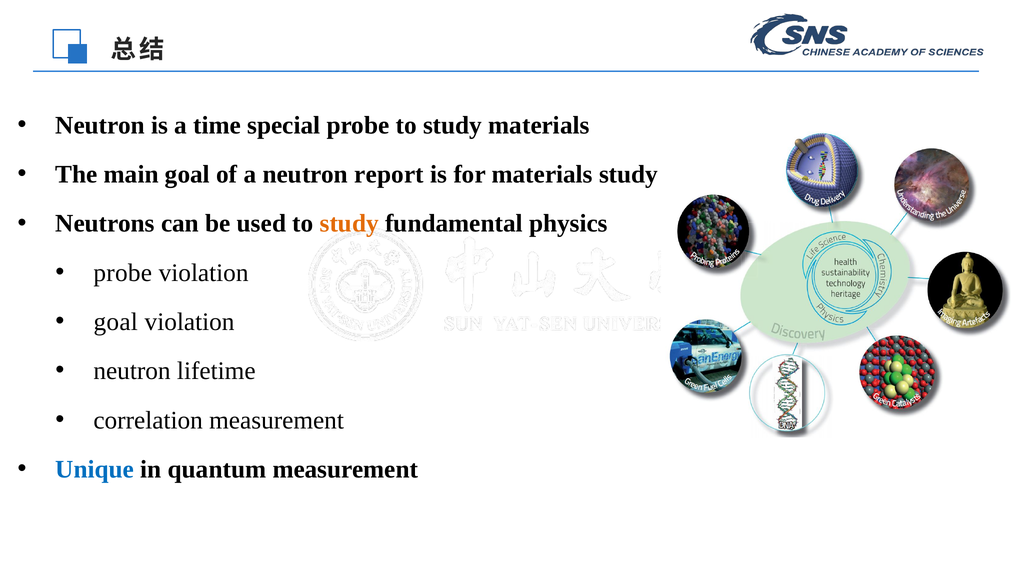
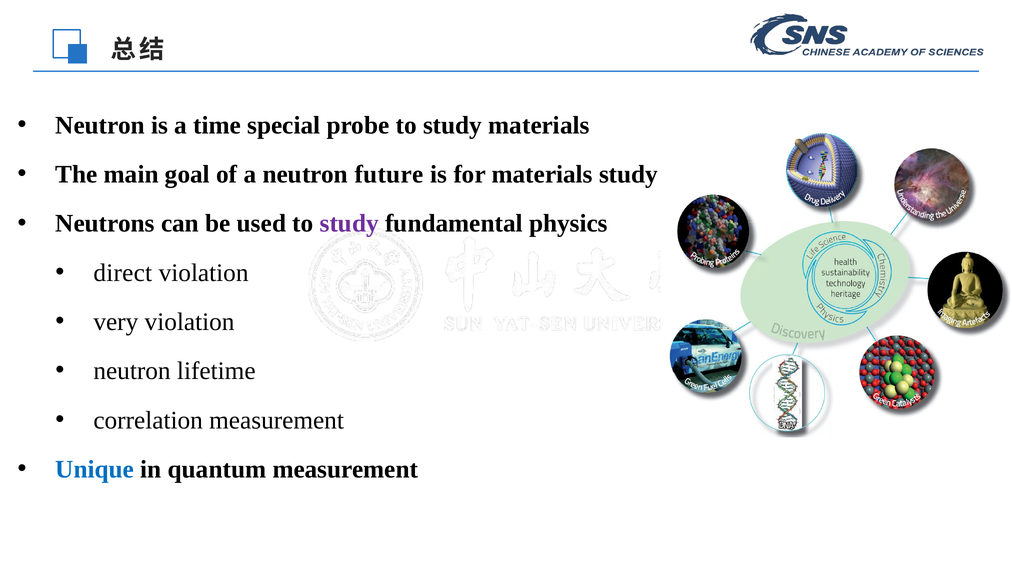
report: report -> future
study at (349, 224) colour: orange -> purple
probe at (123, 273): probe -> direct
goal at (116, 322): goal -> very
